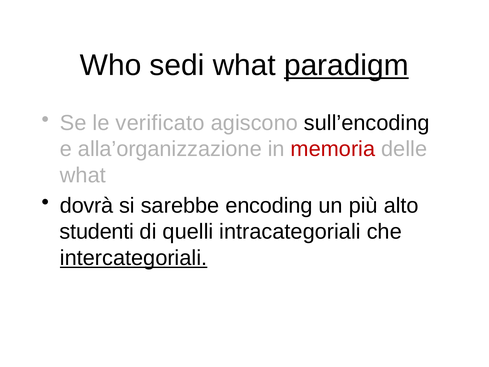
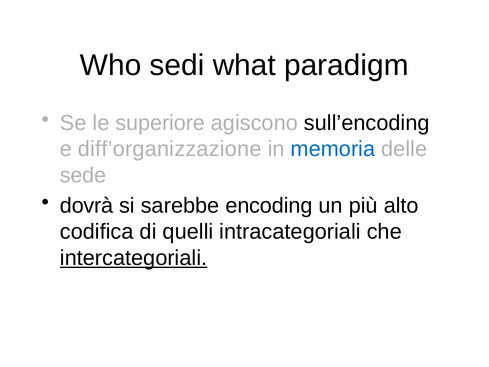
paradigm underline: present -> none
verificato: verificato -> superiore
alla’organizzazione: alla’organizzazione -> diff’organizzazione
memoria colour: red -> blue
what at (83, 175): what -> sede
studenti: studenti -> codifica
